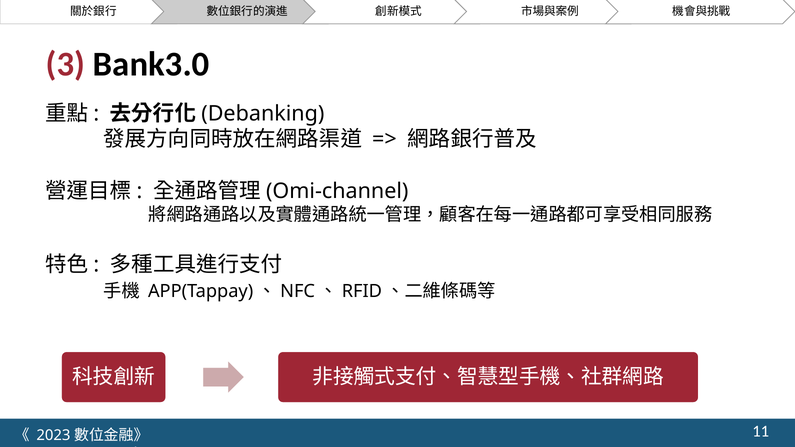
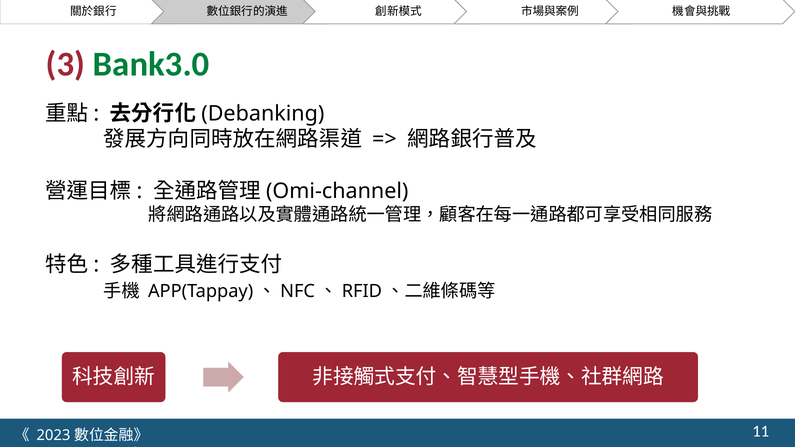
Bank3.0 colour: black -> green
